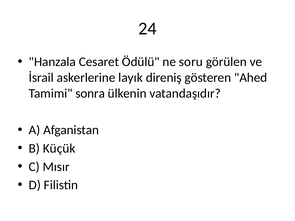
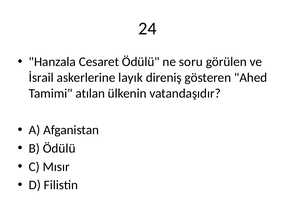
sonra: sonra -> atılan
B Küçük: Küçük -> Ödülü
